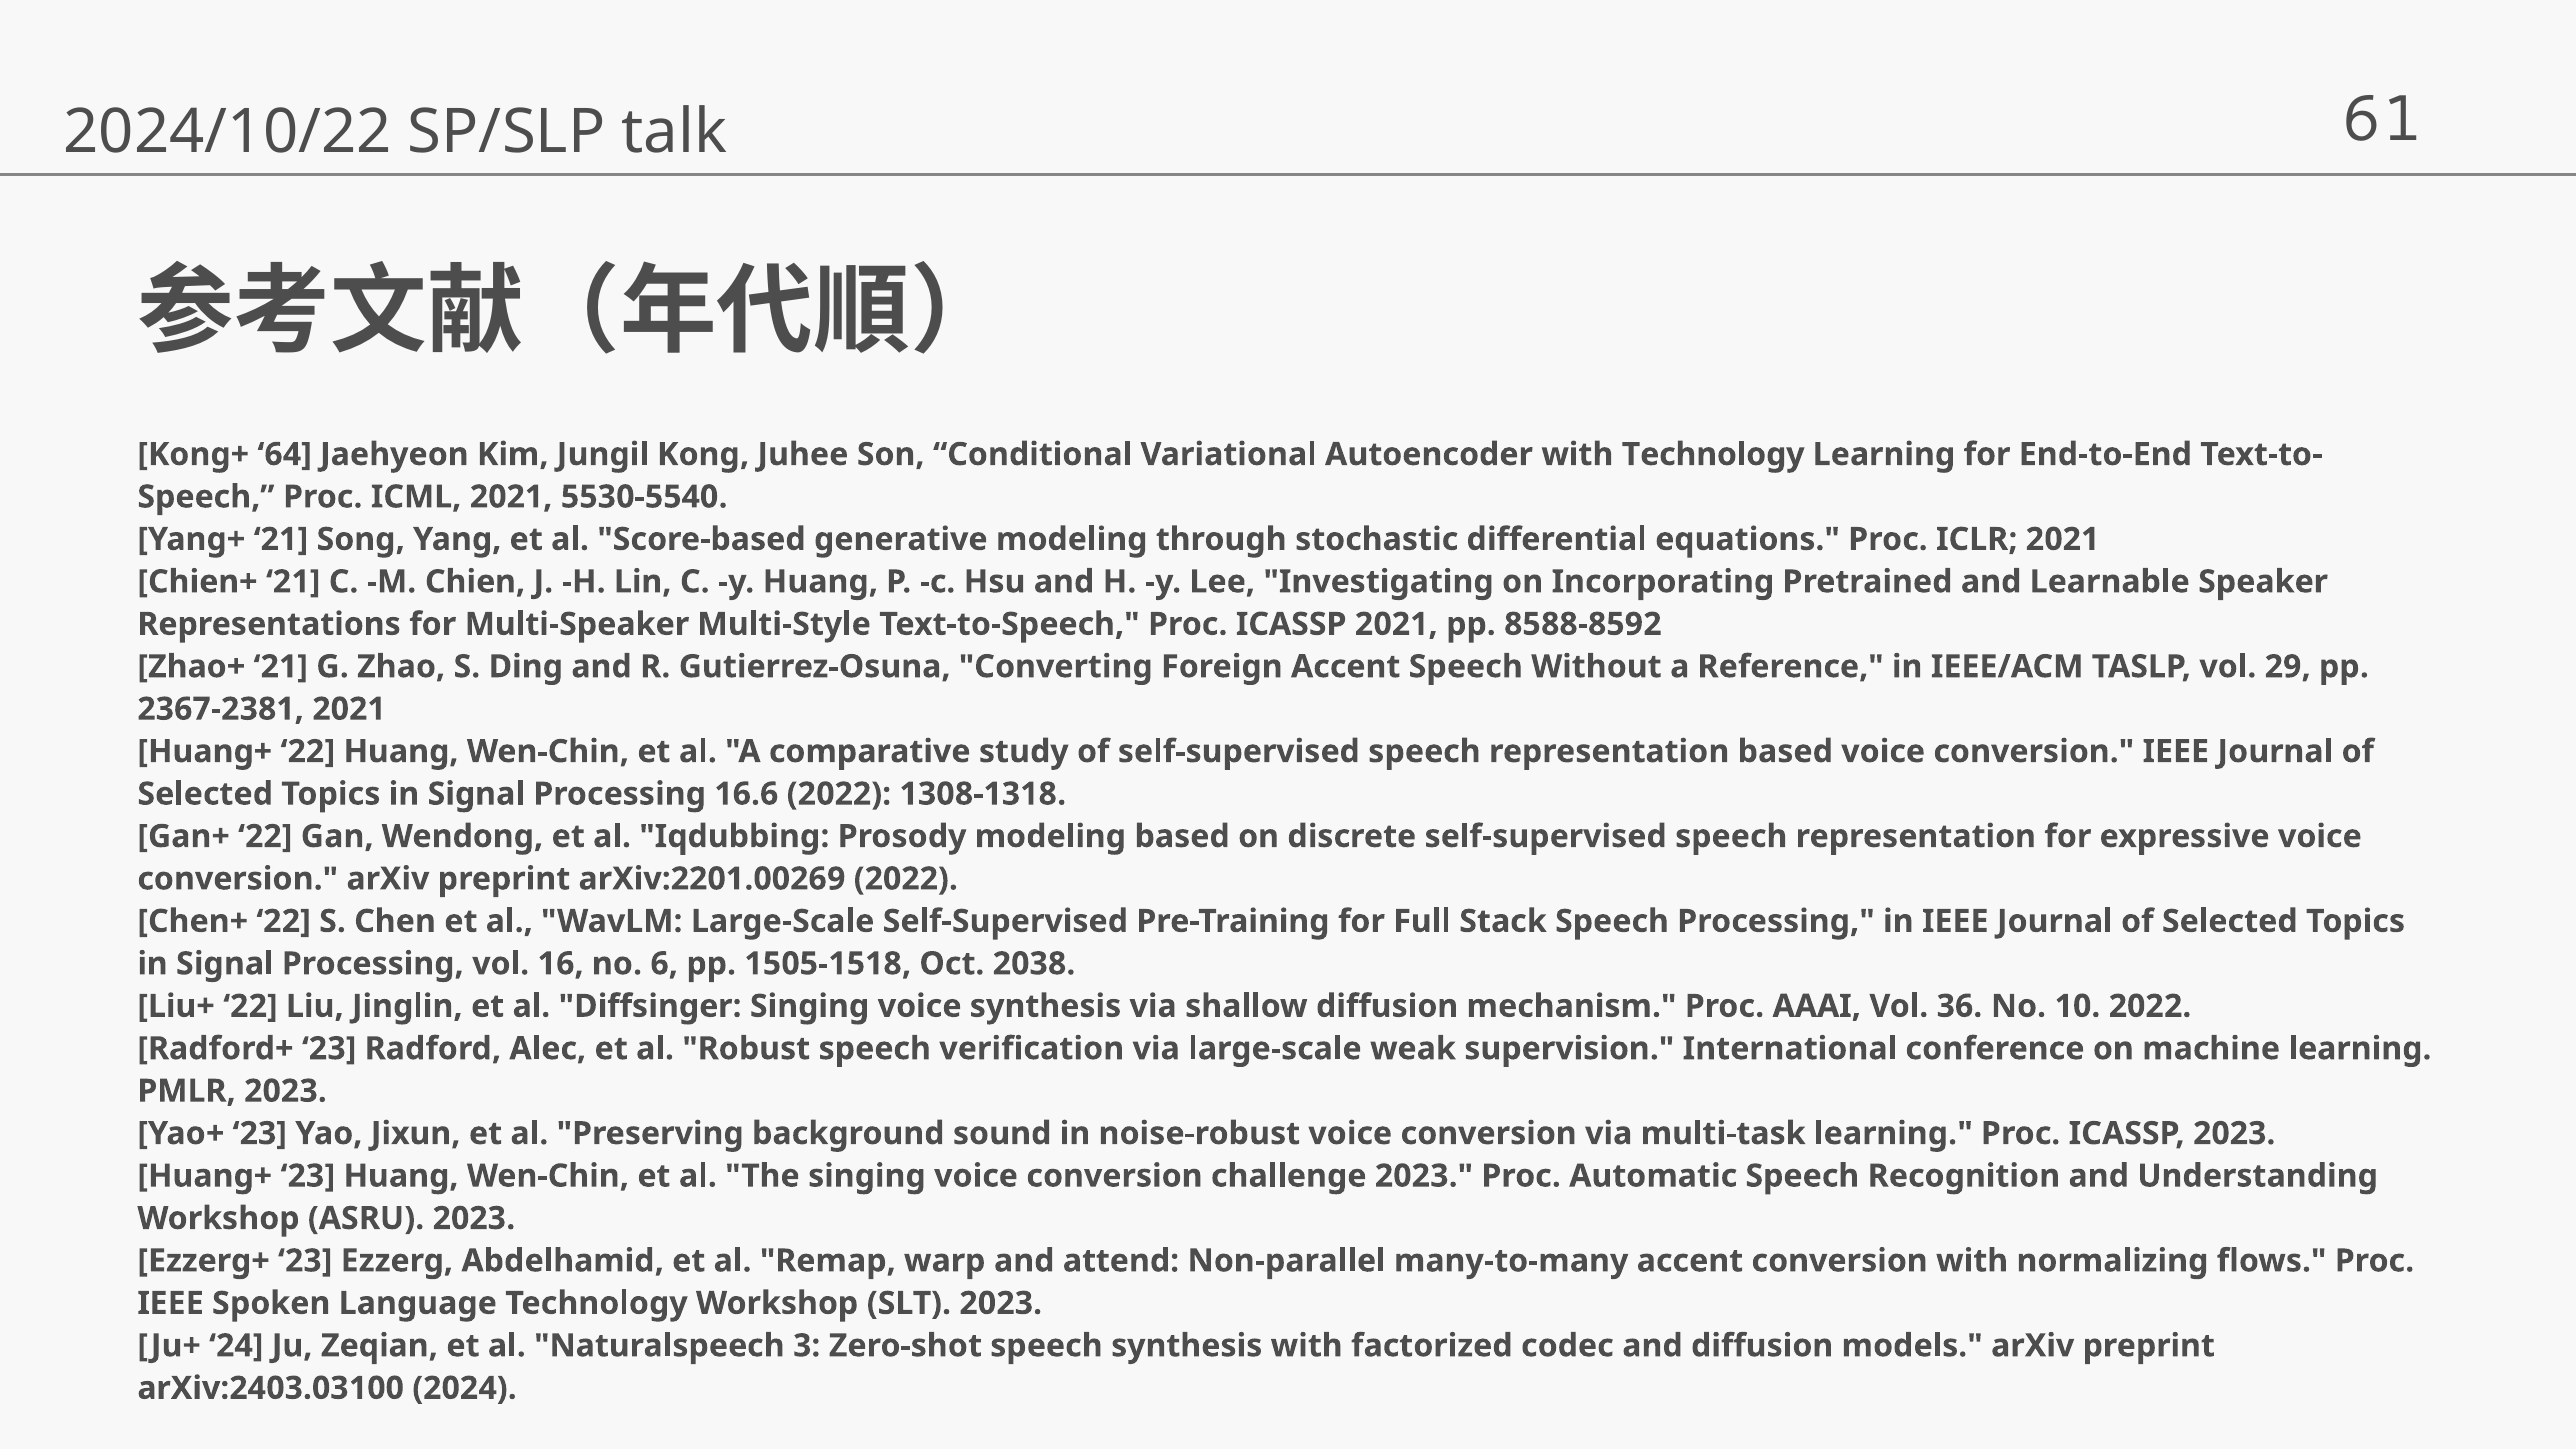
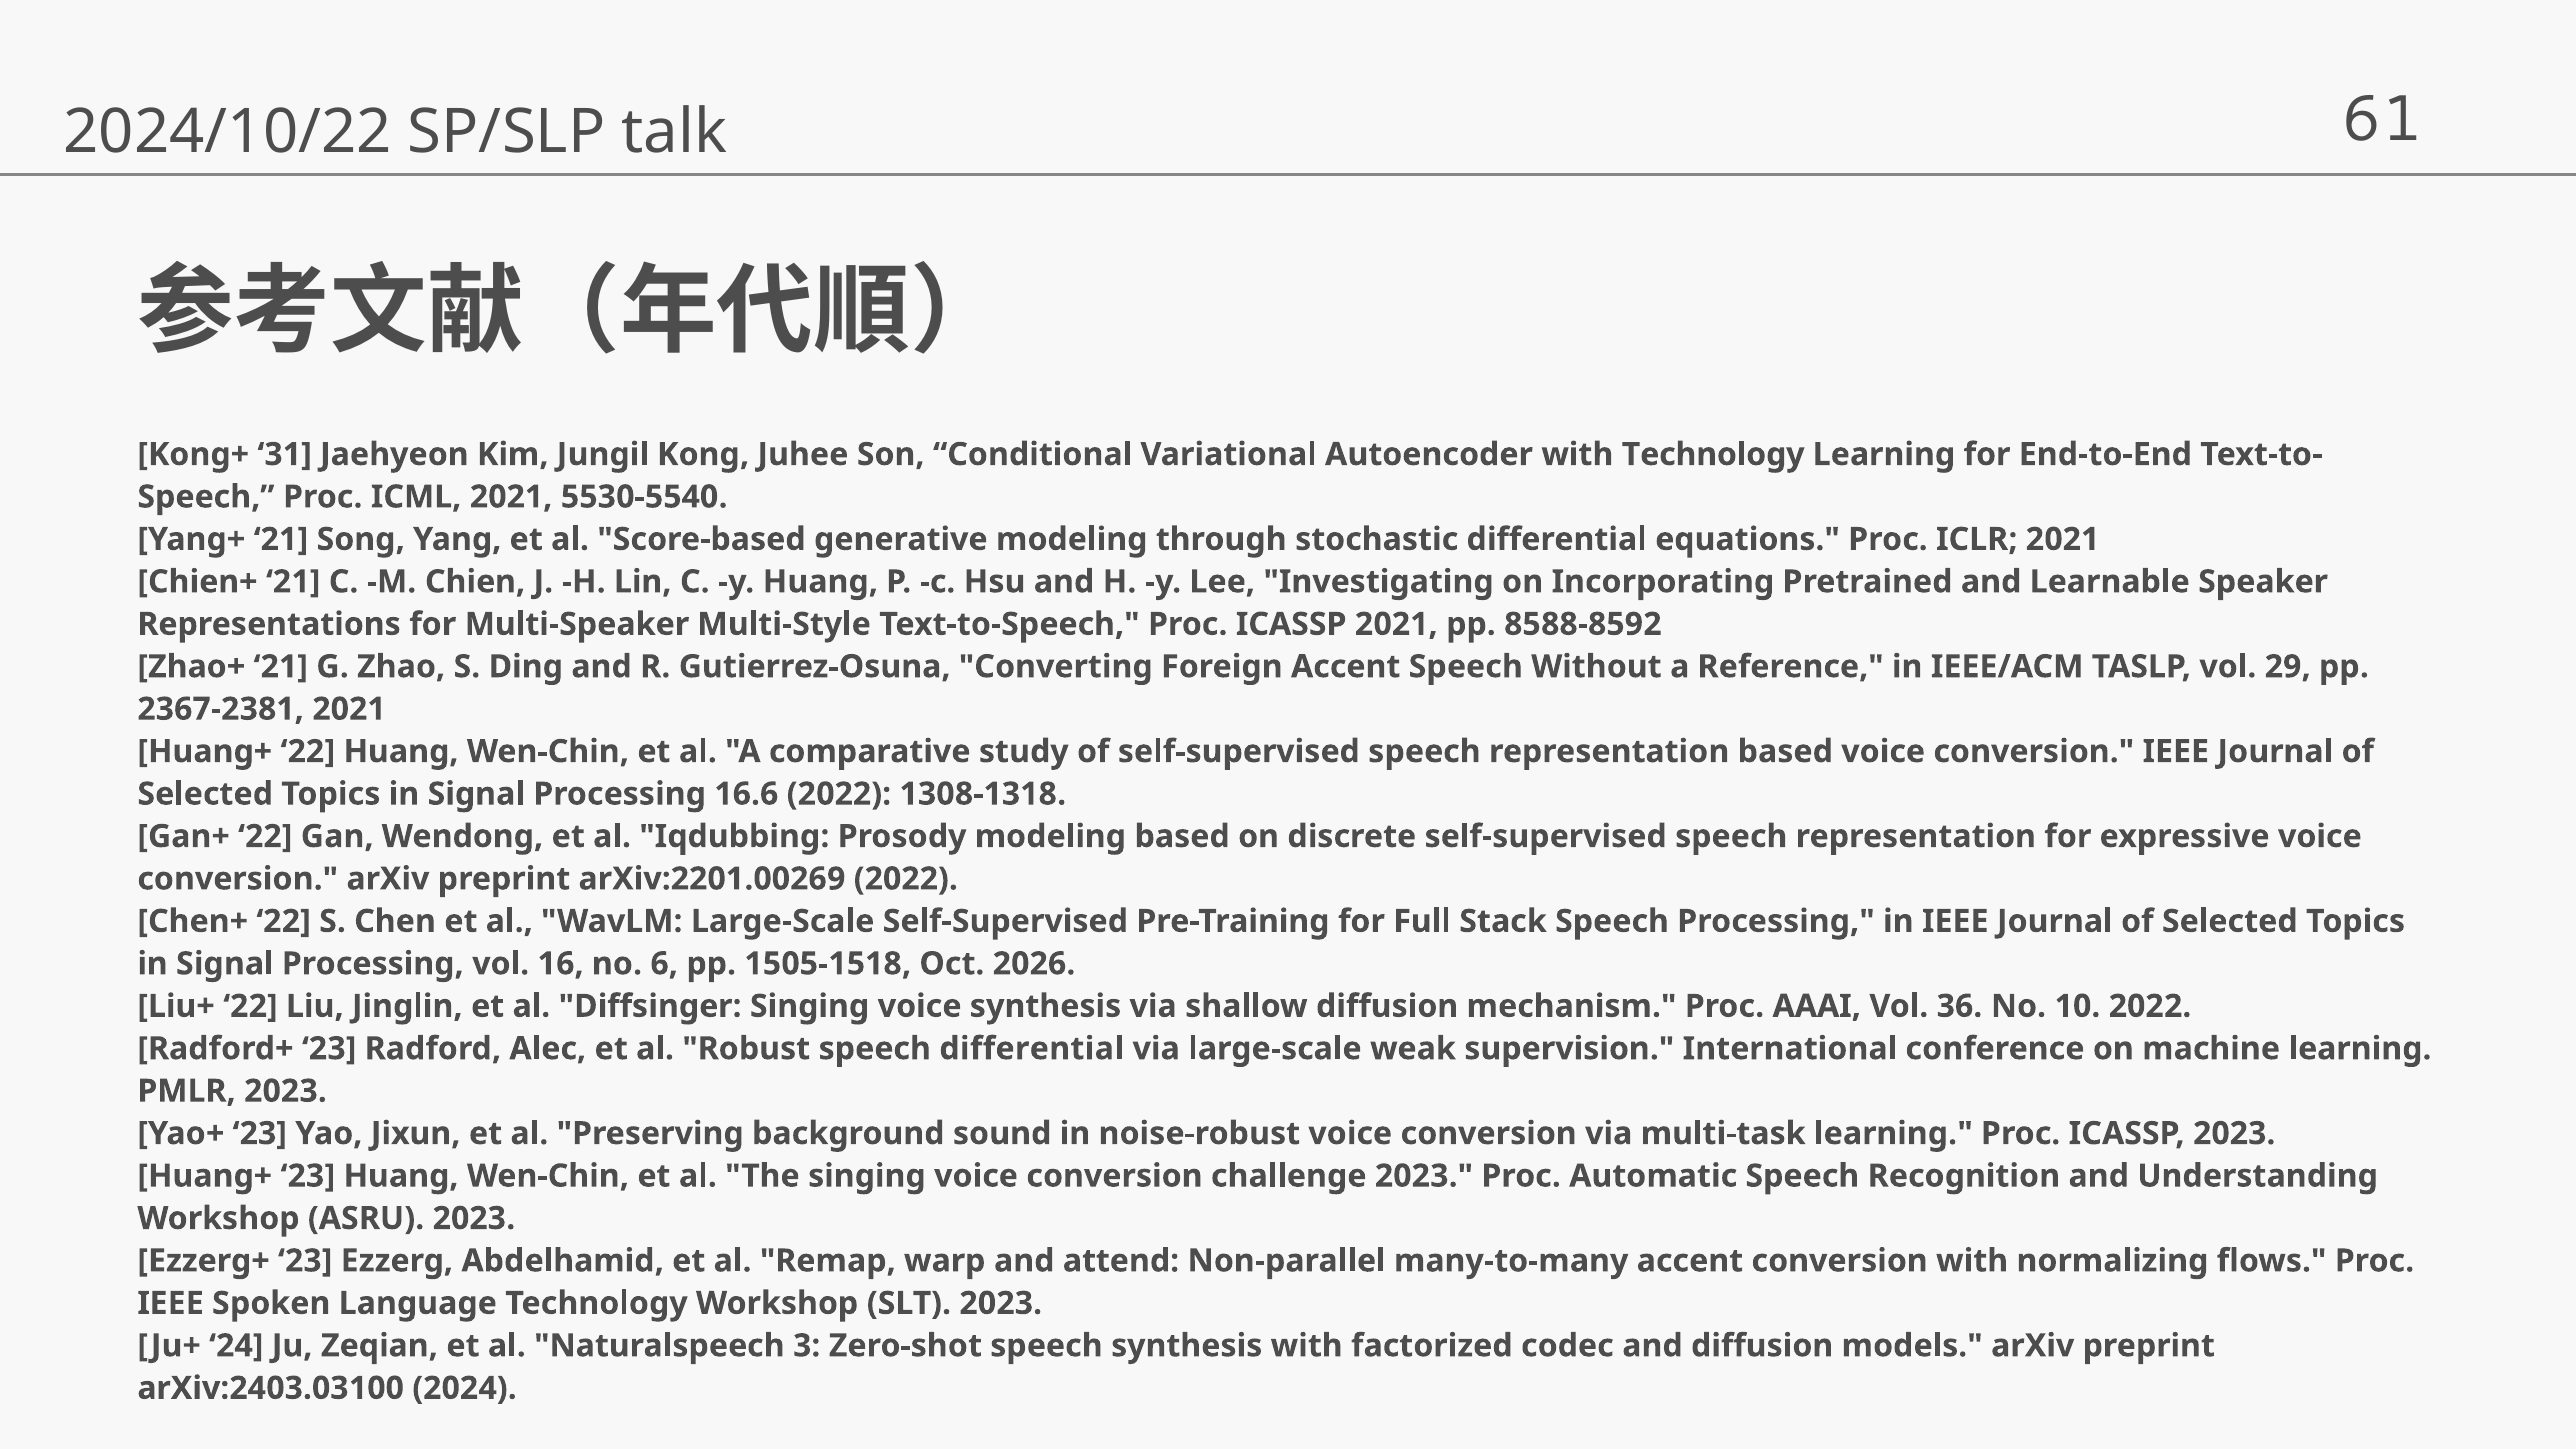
64: 64 -> 31
2038: 2038 -> 2026
speech verification: verification -> differential
